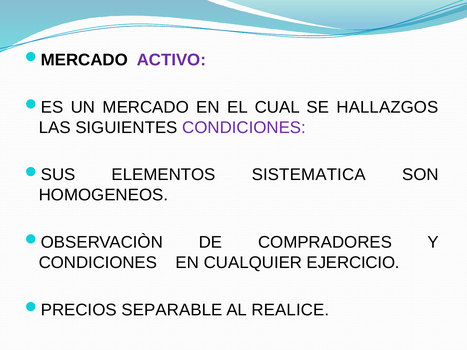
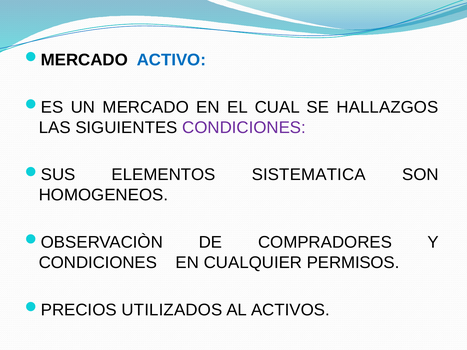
ACTIVO colour: purple -> blue
EJERCICIO: EJERCICIO -> PERMISOS
SEPARABLE: SEPARABLE -> UTILIZADOS
REALICE: REALICE -> ACTIVOS
